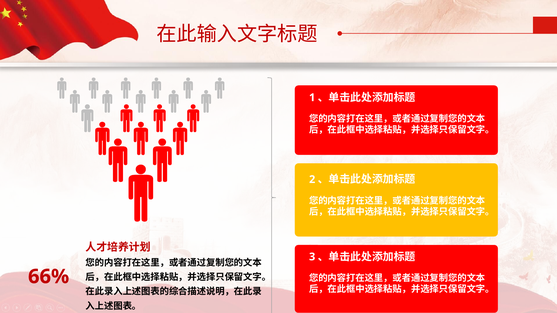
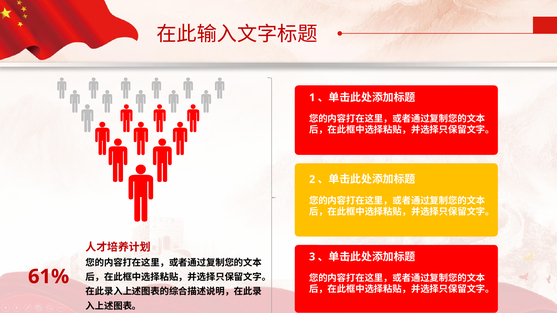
66%: 66% -> 61%
